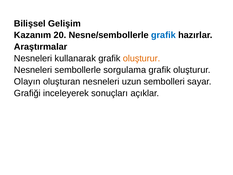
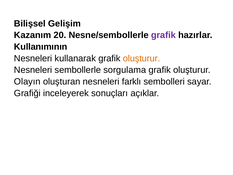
grafik at (163, 35) colour: blue -> purple
Araştırmalar: Araştırmalar -> Kullanımının
uzun: uzun -> farklı
